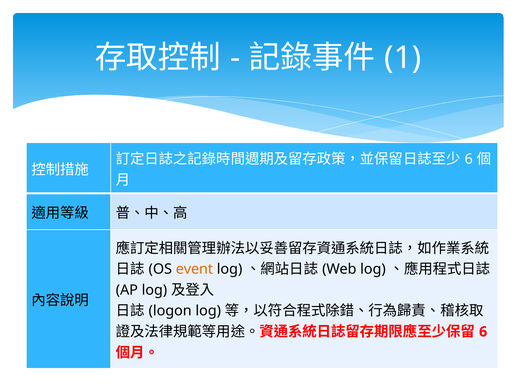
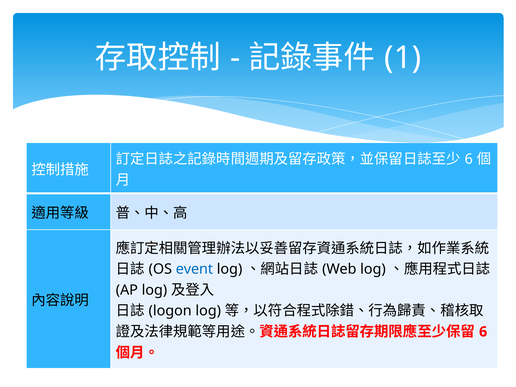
event colour: orange -> blue
